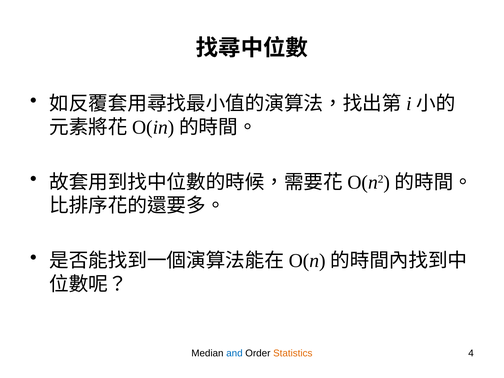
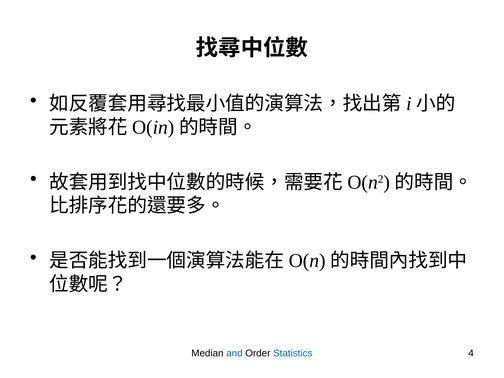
Statistics colour: orange -> blue
